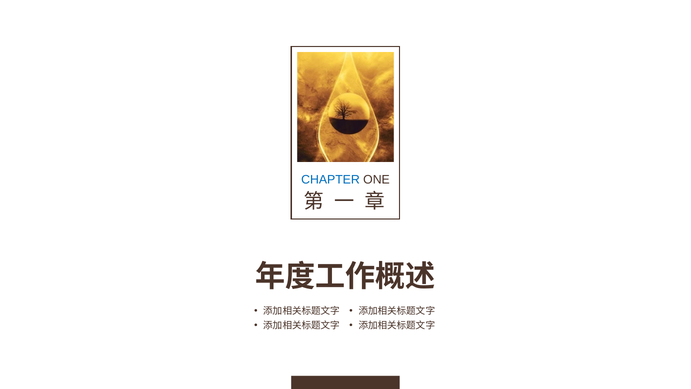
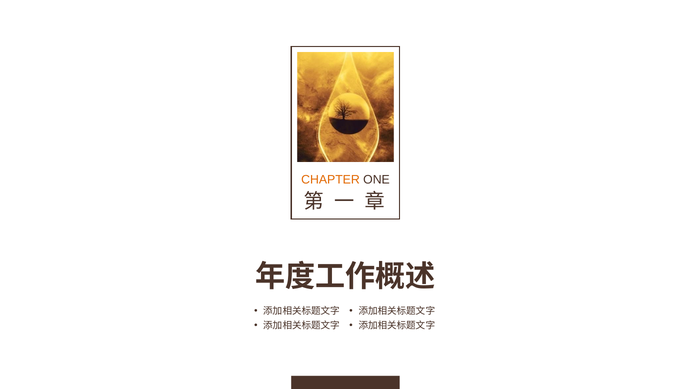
CHAPTER colour: blue -> orange
